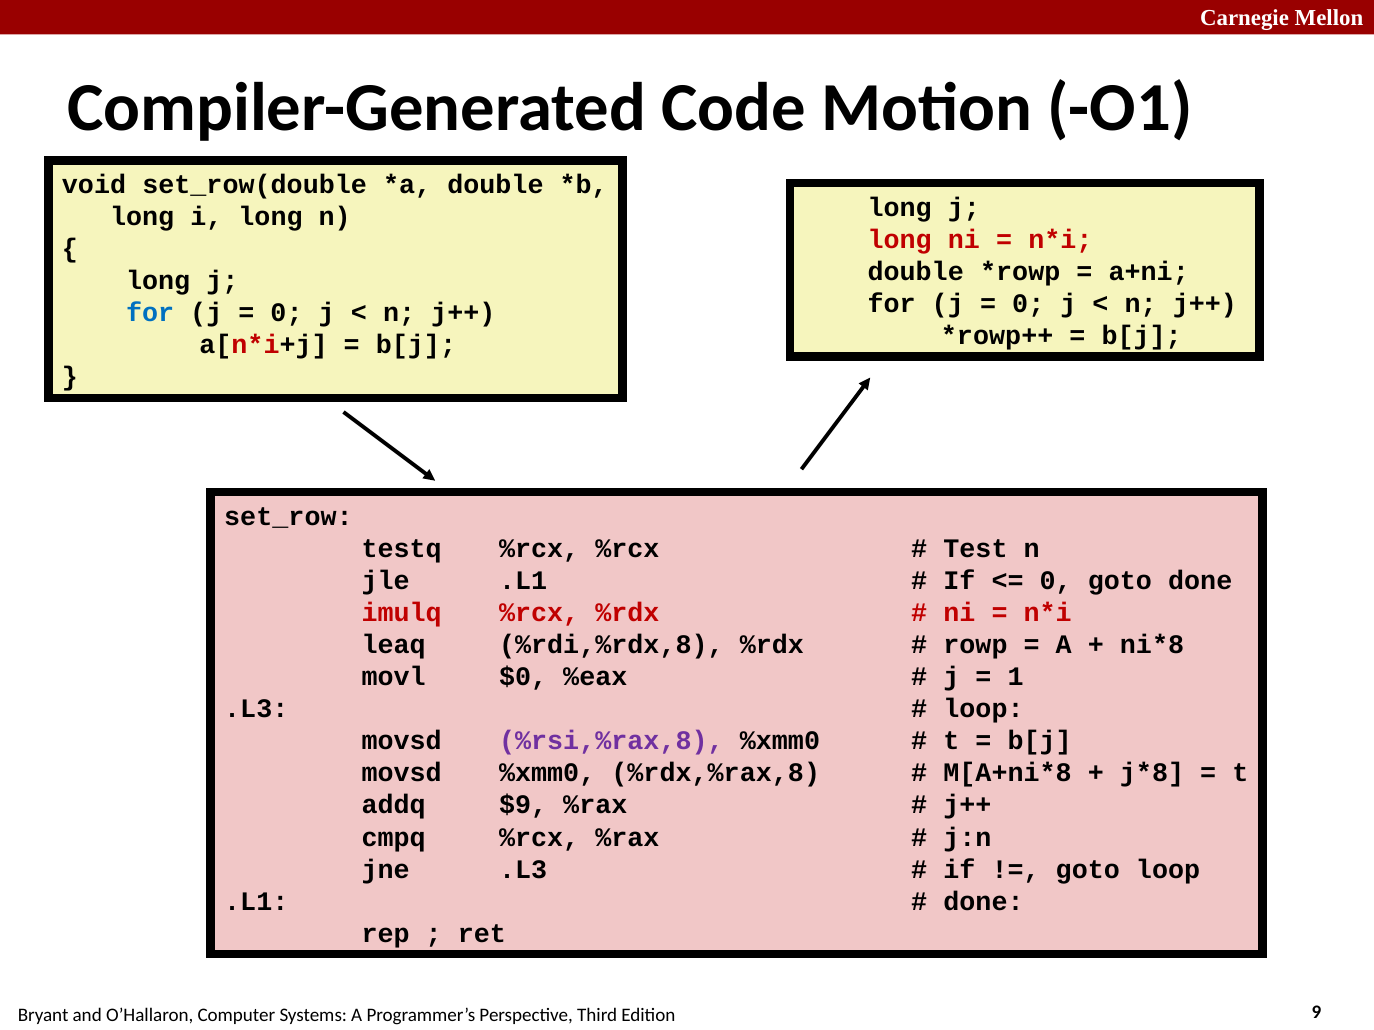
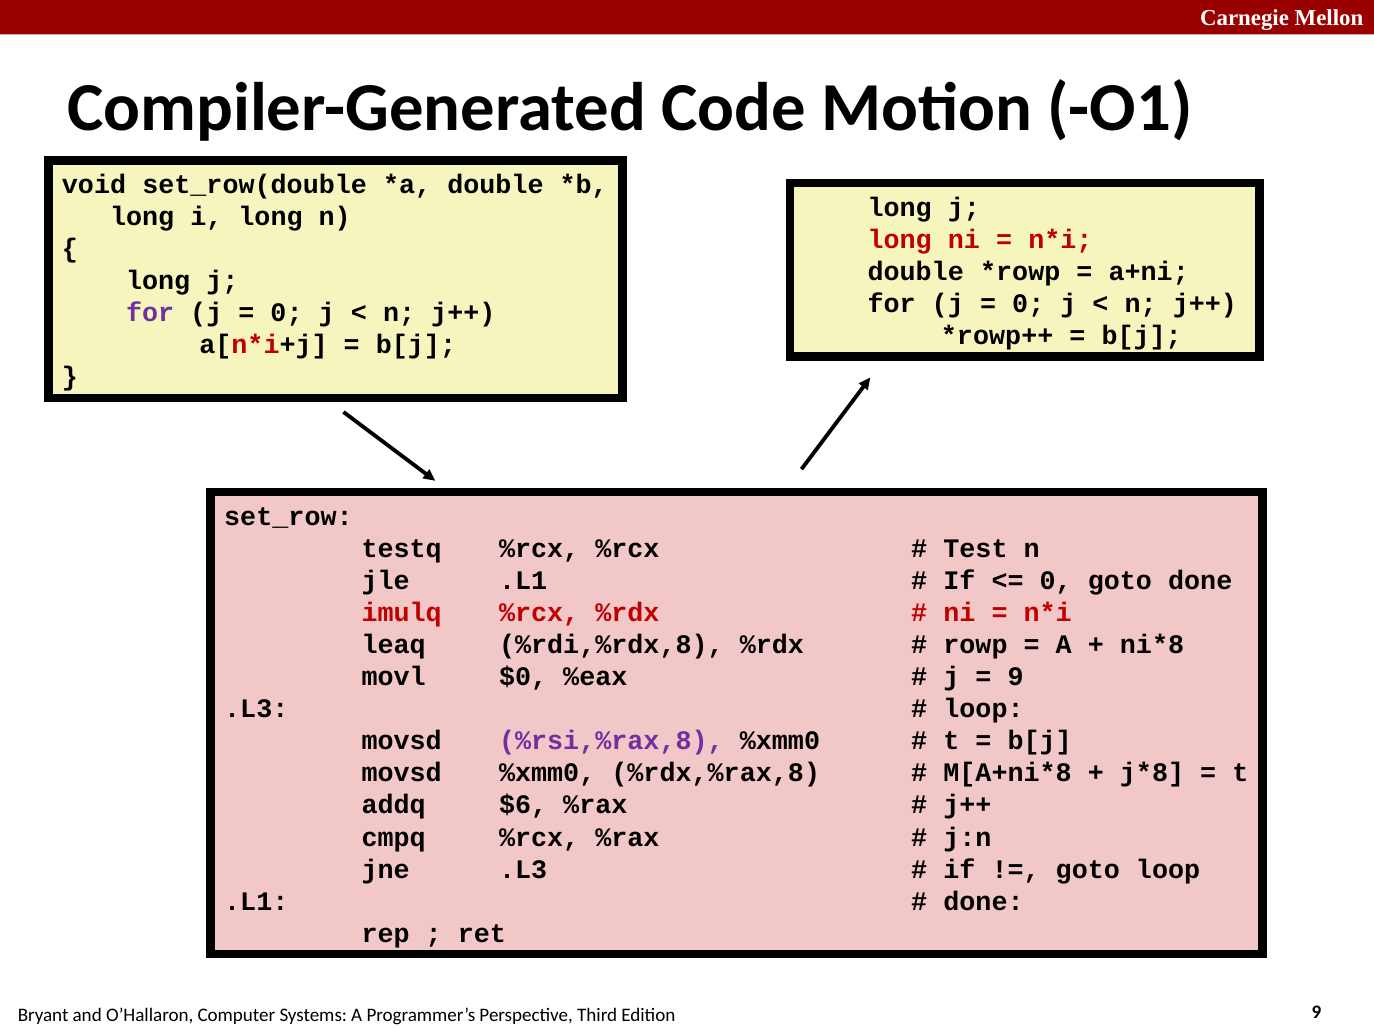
for at (150, 313) colour: blue -> purple
1 at (1016, 677): 1 -> 9
$9: $9 -> $6
